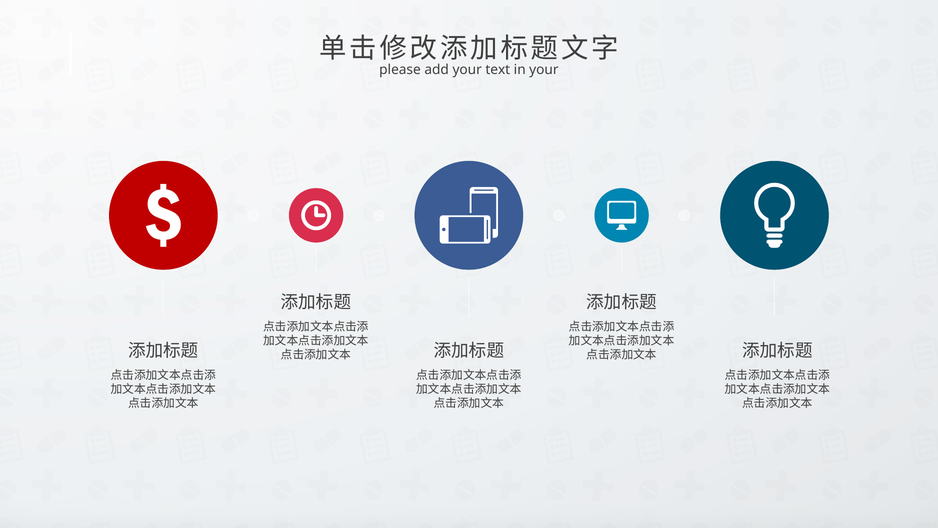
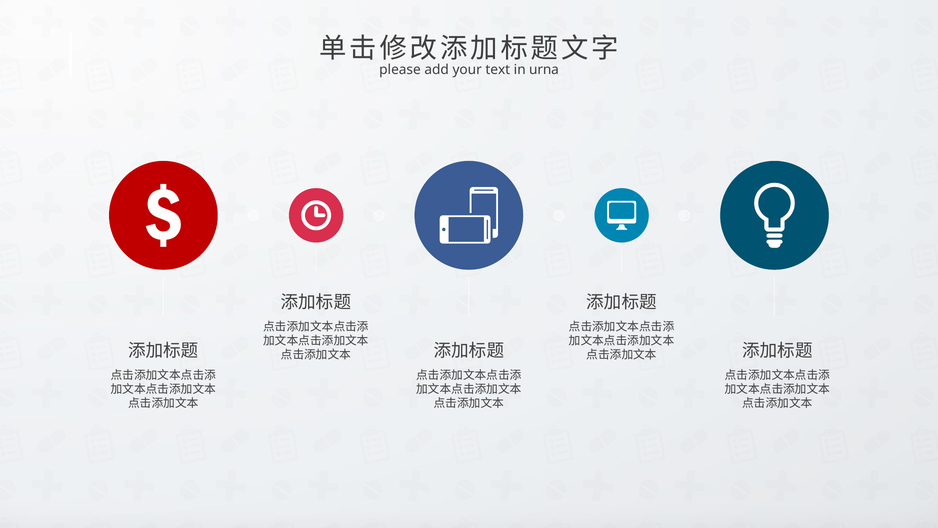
in your: your -> urna
